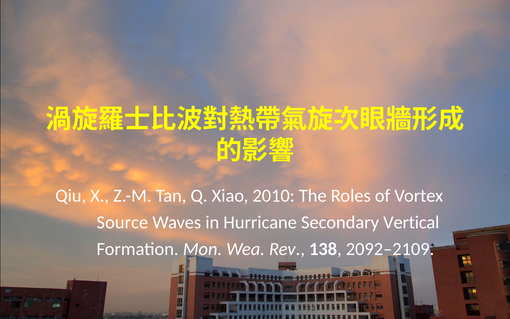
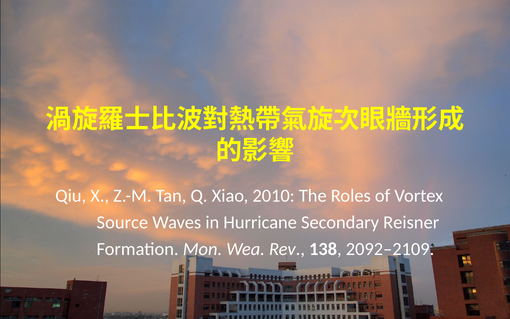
Vertical: Vertical -> Reisner
